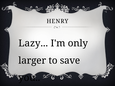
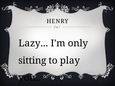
larger: larger -> sitting
save: save -> play
